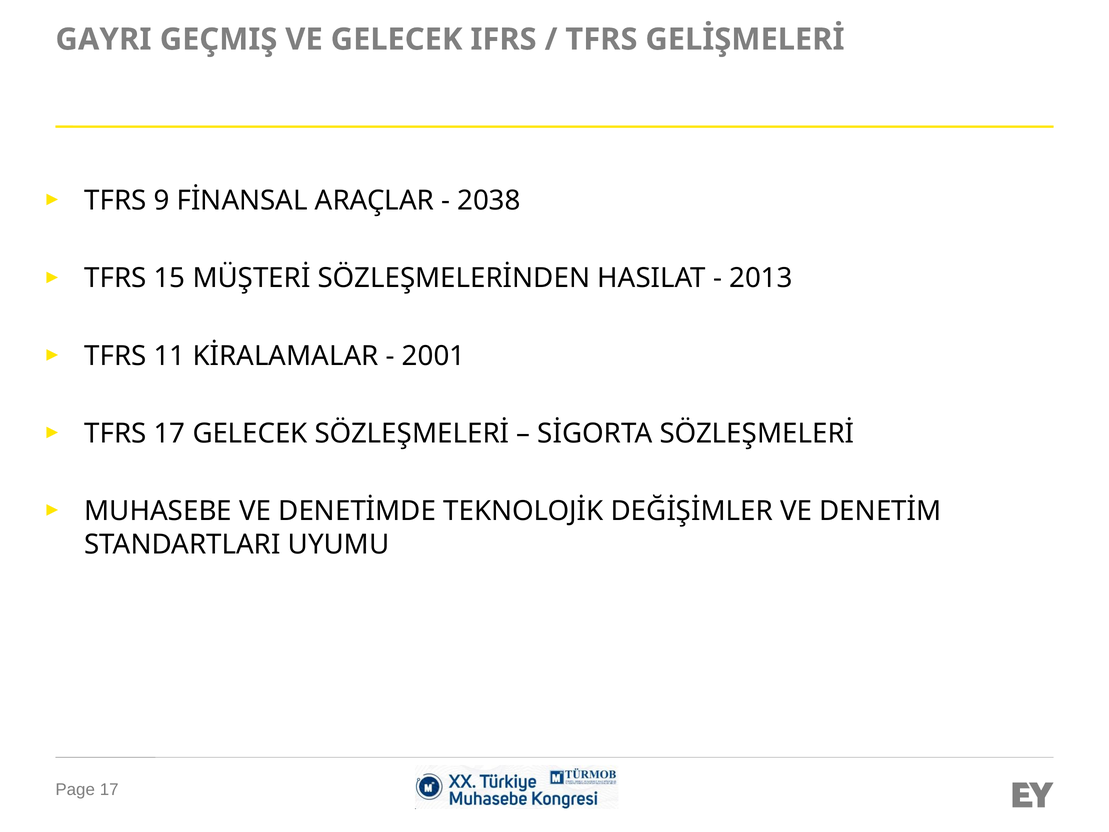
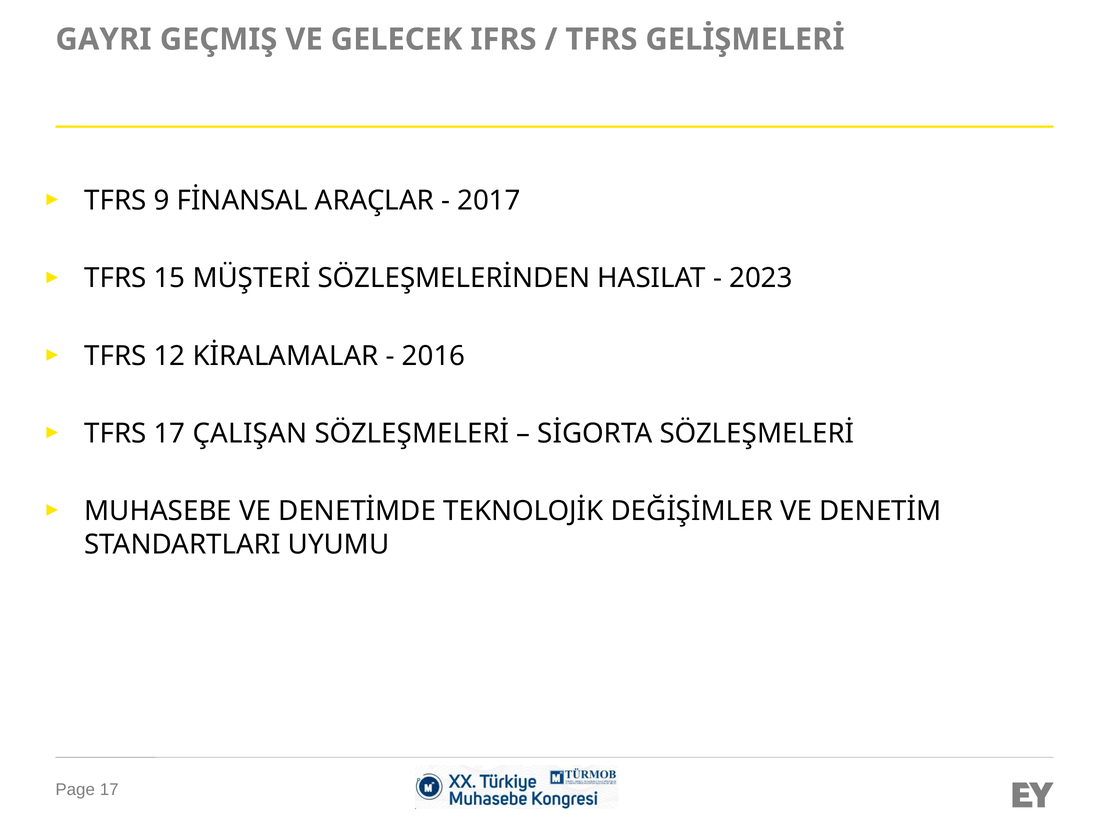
2038: 2038 -> 2017
2013: 2013 -> 2023
11: 11 -> 12
2001: 2001 -> 2016
17 GELECEK: GELECEK -> ÇALIŞAN
